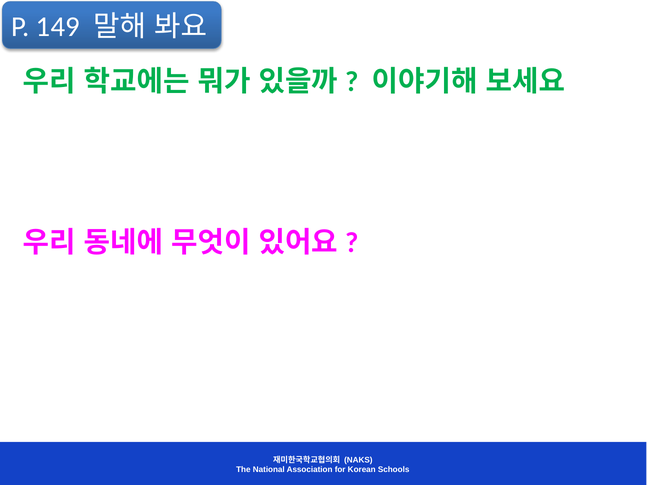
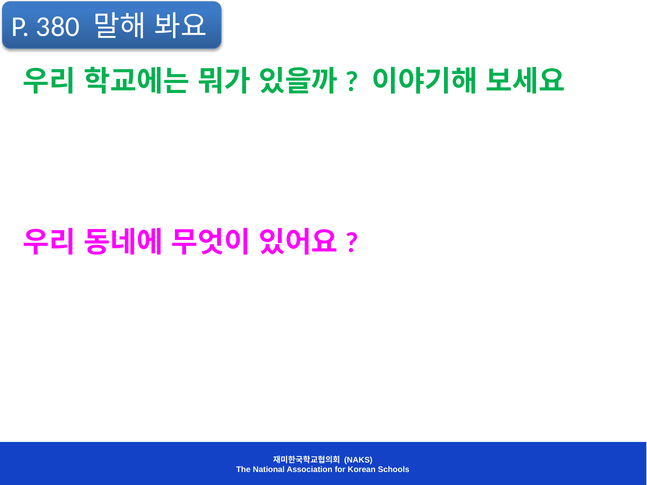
149: 149 -> 380
